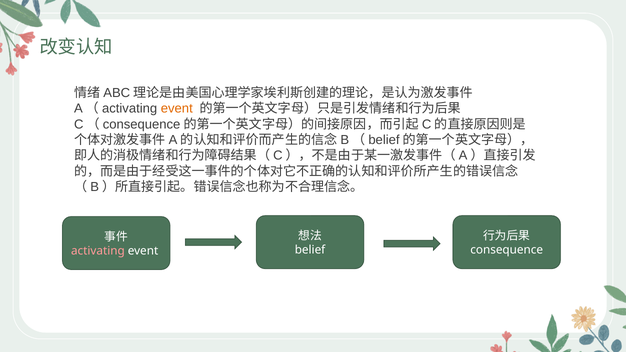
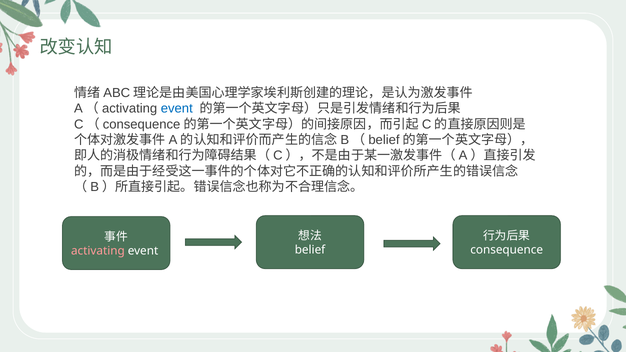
event at (177, 109) colour: orange -> blue
